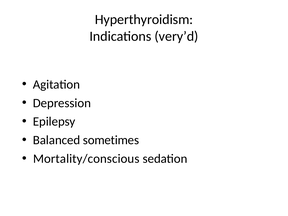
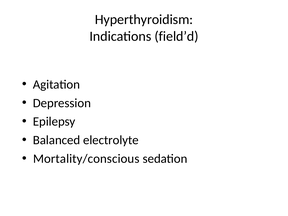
very’d: very’d -> field’d
sometimes: sometimes -> electrolyte
